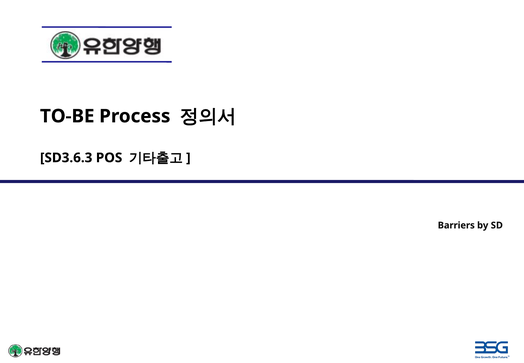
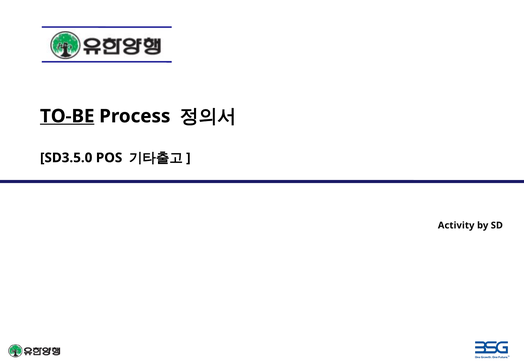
TO-BE underline: none -> present
SD3.6.3: SD3.6.3 -> SD3.5.0
Barriers: Barriers -> Activity
